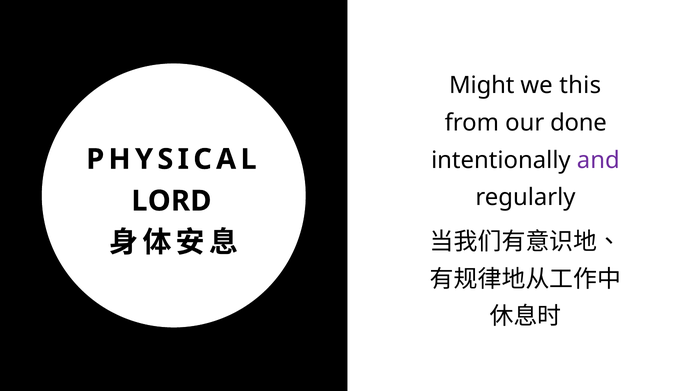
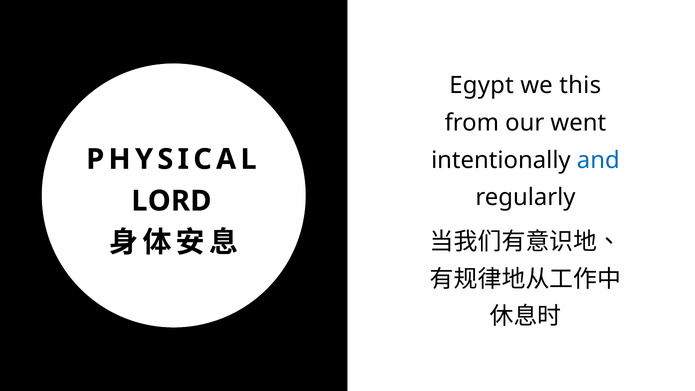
Might: Might -> Egypt
done: done -> went
and colour: purple -> blue
